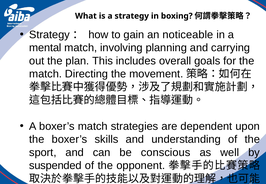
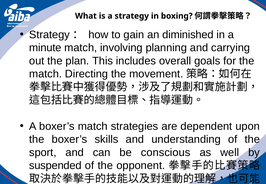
noticeable: noticeable -> diminished
mental: mental -> minute
